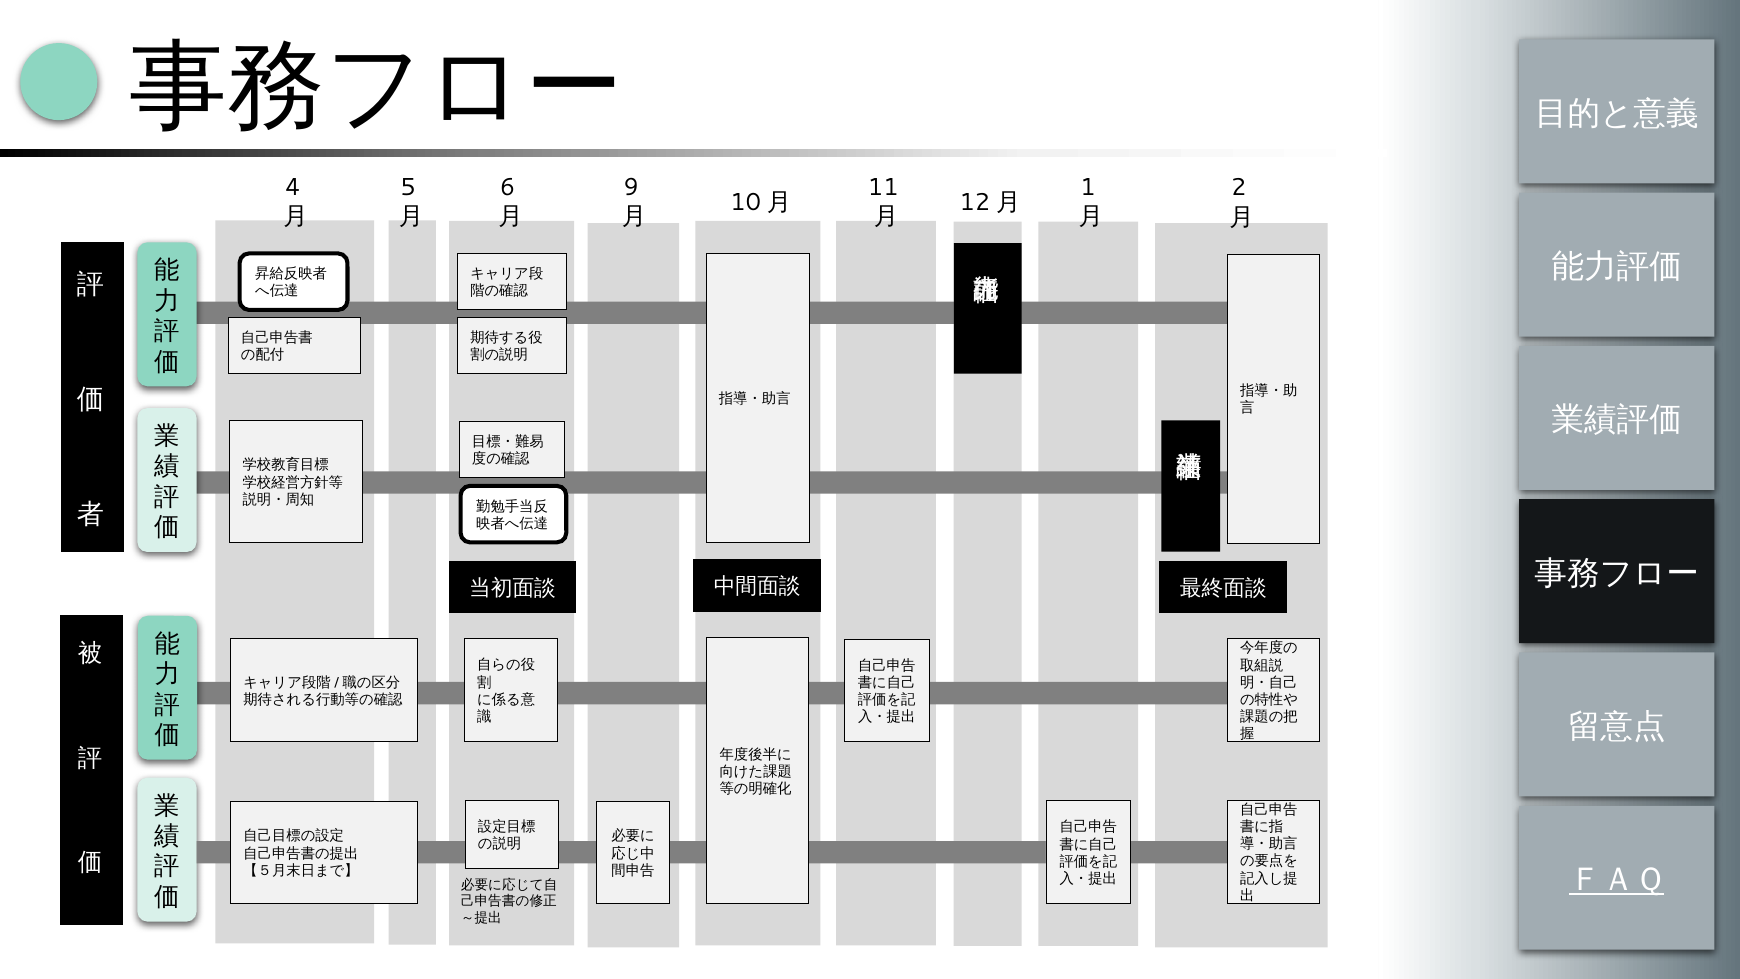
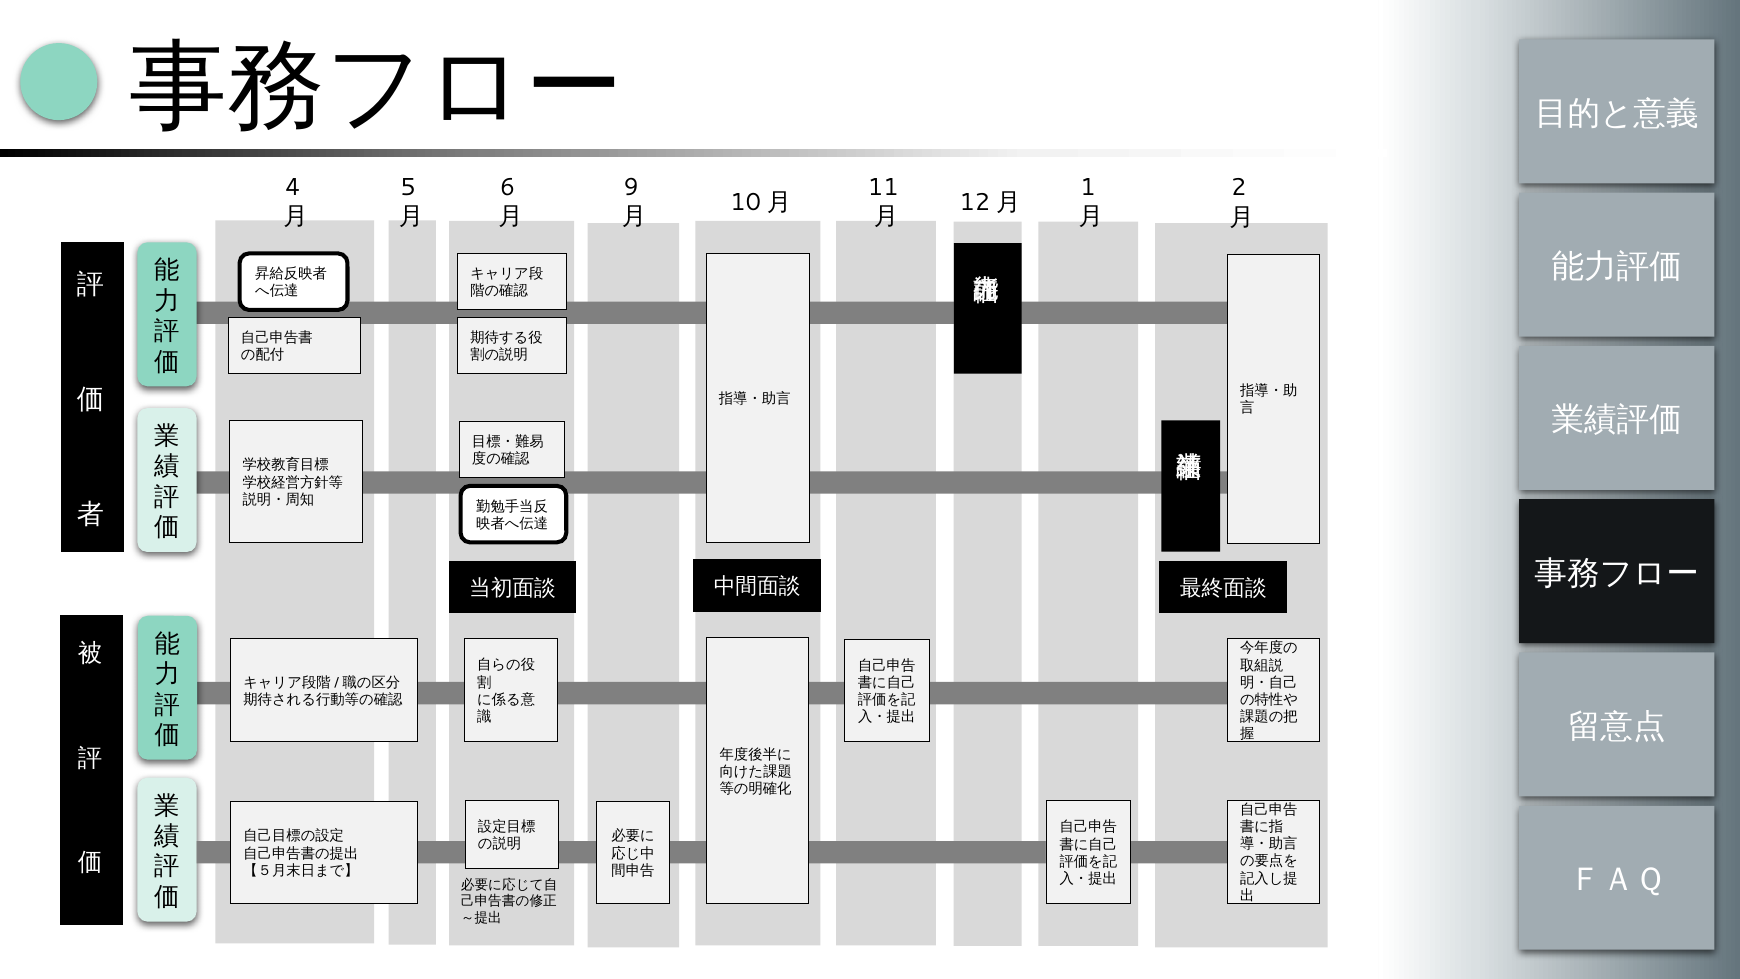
ＦＡＱ underline: present -> none
